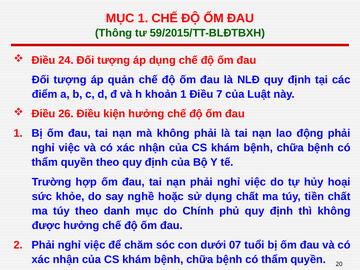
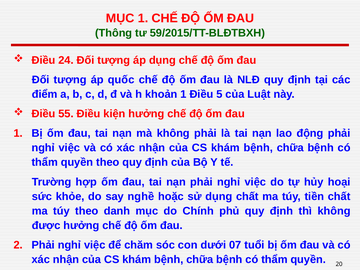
quản: quản -> quốc
7: 7 -> 5
26: 26 -> 55
